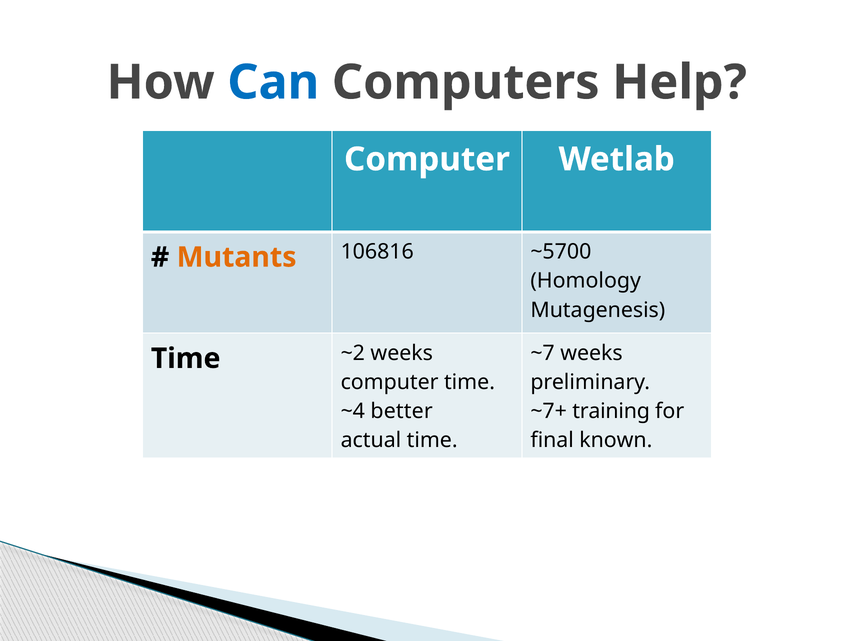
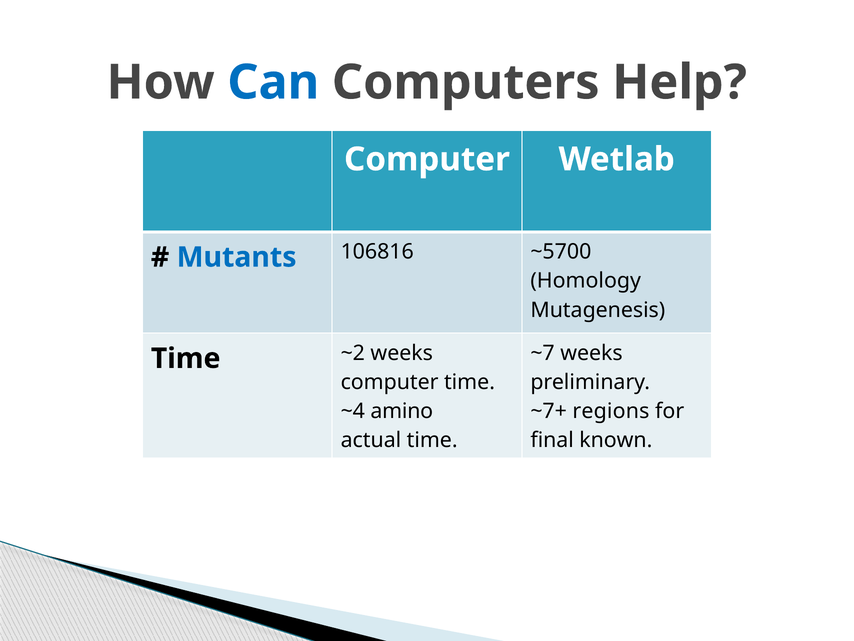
Mutants colour: orange -> blue
better: better -> amino
training: training -> regions
